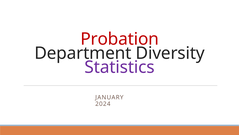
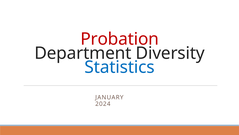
Statistics colour: purple -> blue
